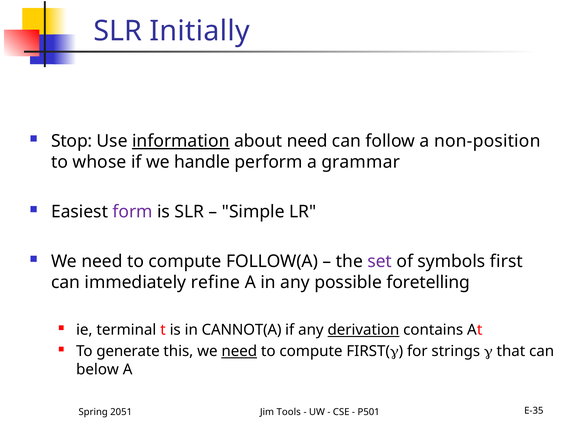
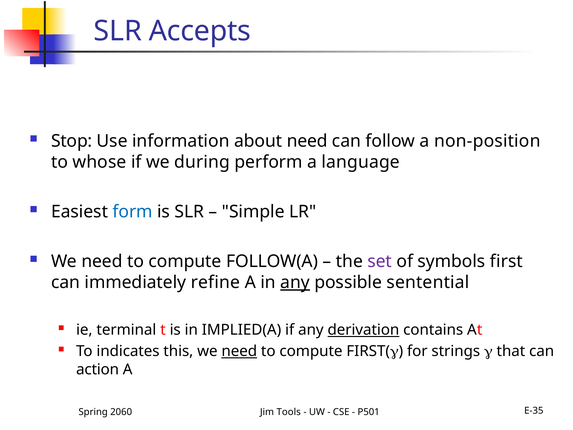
Initially: Initially -> Accepts
information underline: present -> none
handle: handle -> during
grammar: grammar -> language
form colour: purple -> blue
any at (295, 282) underline: none -> present
foretelling: foretelling -> sentential
CANNOT(A: CANNOT(A -> IMPLIED(A
generate: generate -> indicates
below: below -> action
2051: 2051 -> 2060
